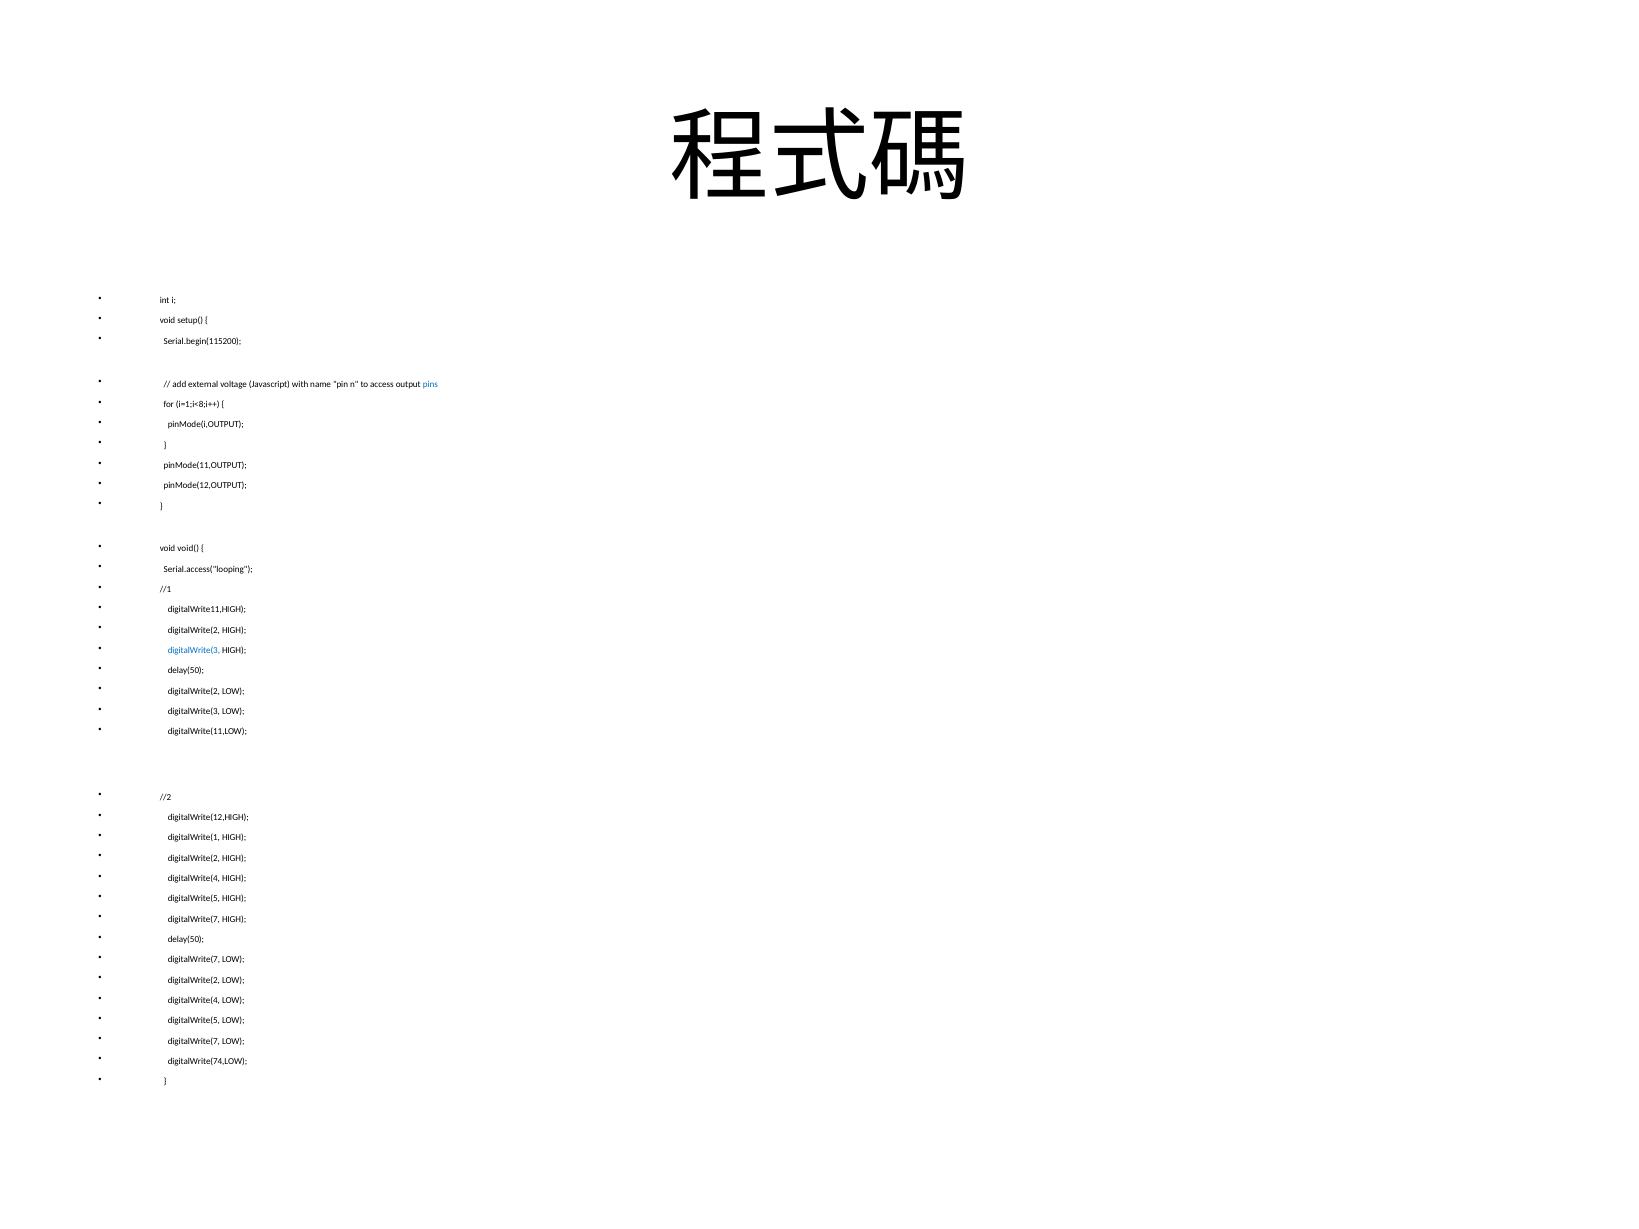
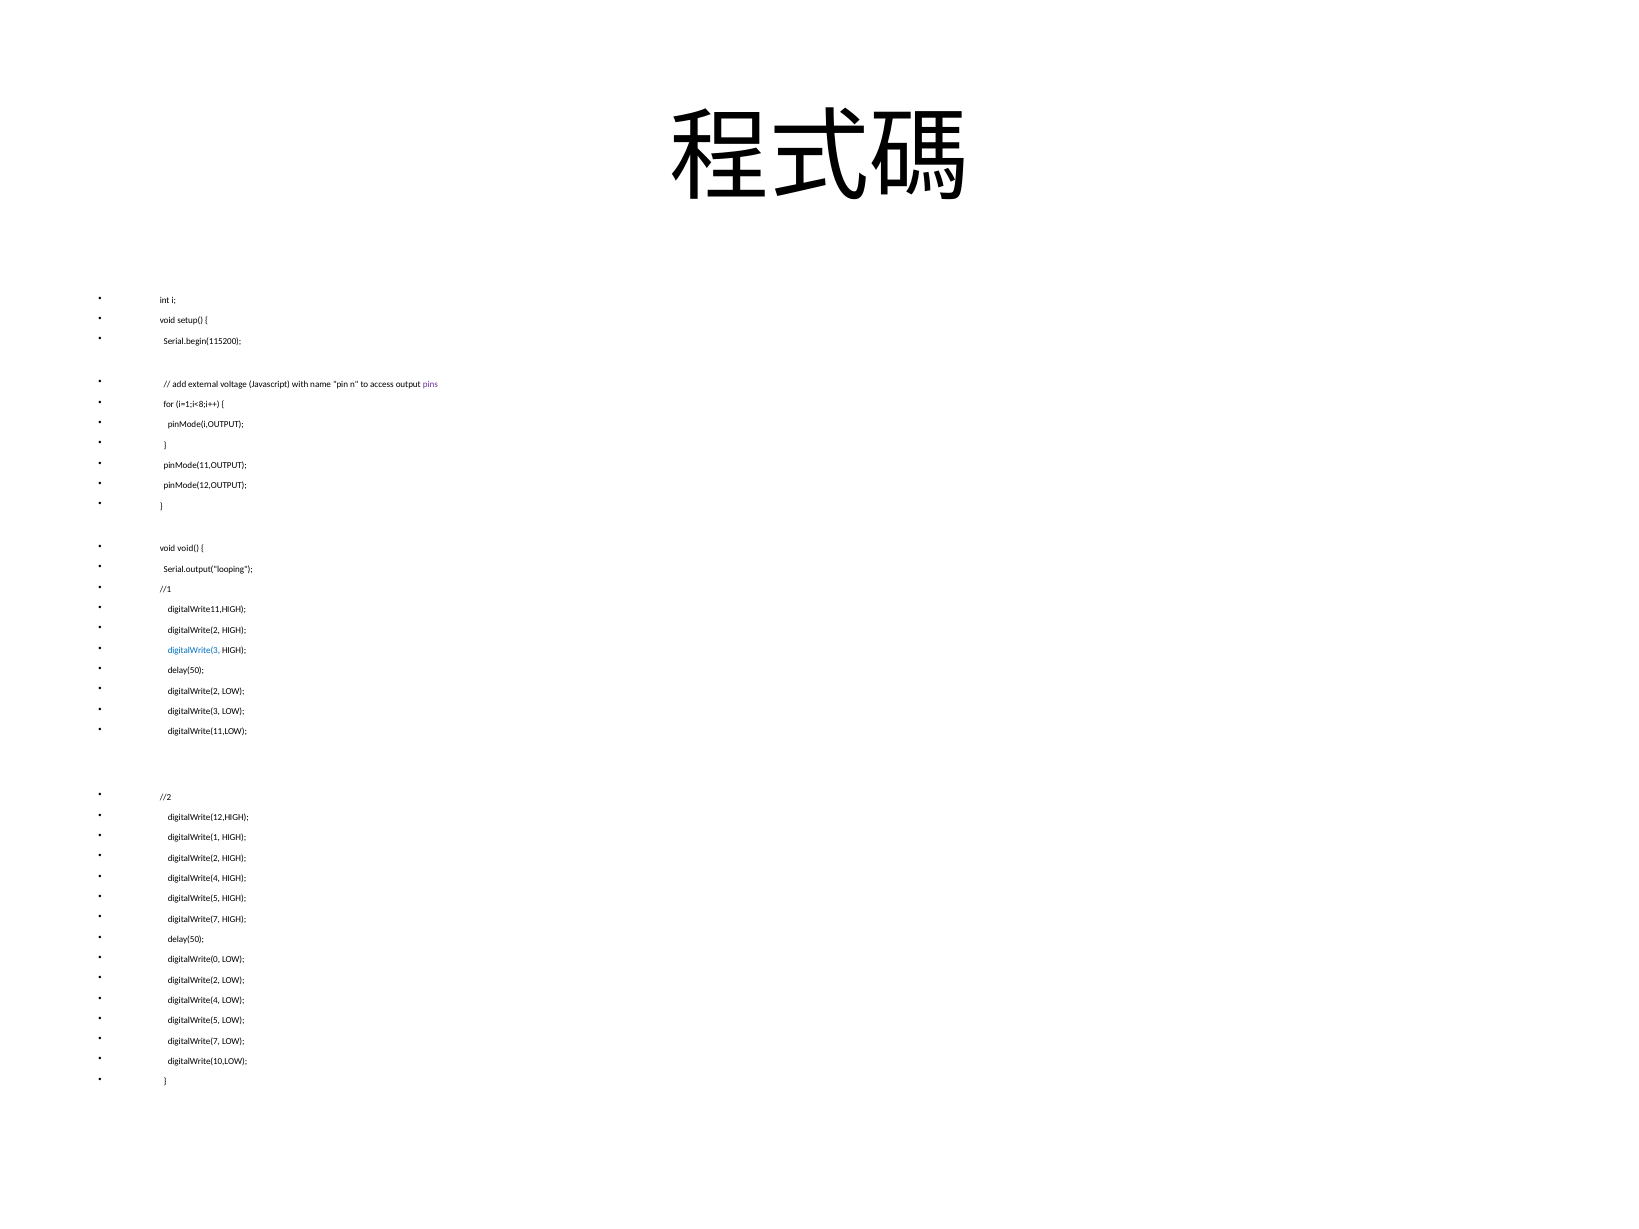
pins colour: blue -> purple
Serial.access("looping: Serial.access("looping -> Serial.output("looping
digitalWrite(7 at (194, 960): digitalWrite(7 -> digitalWrite(0
digitalWrite(74,LOW: digitalWrite(74,LOW -> digitalWrite(10,LOW
